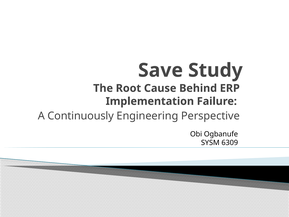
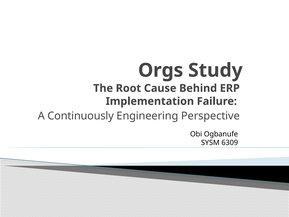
Save: Save -> Orgs
